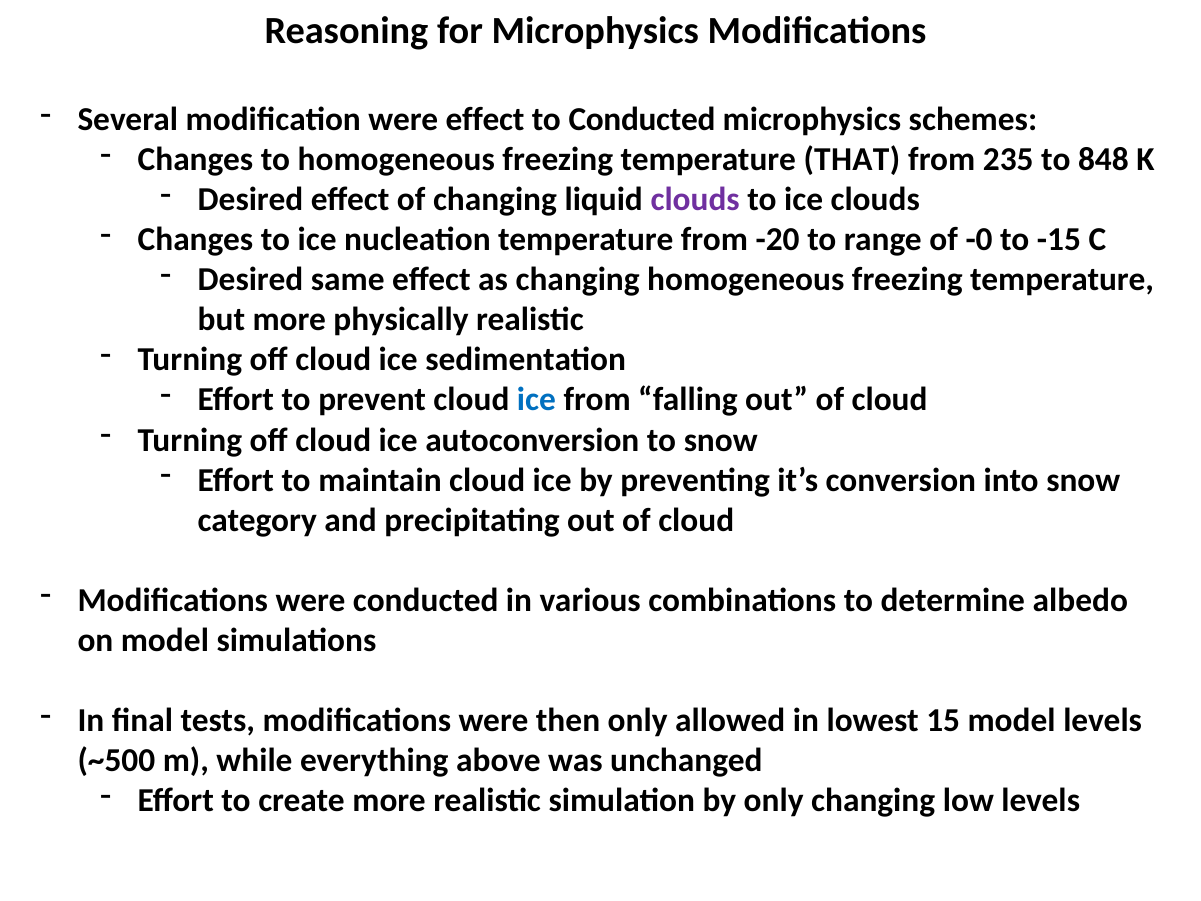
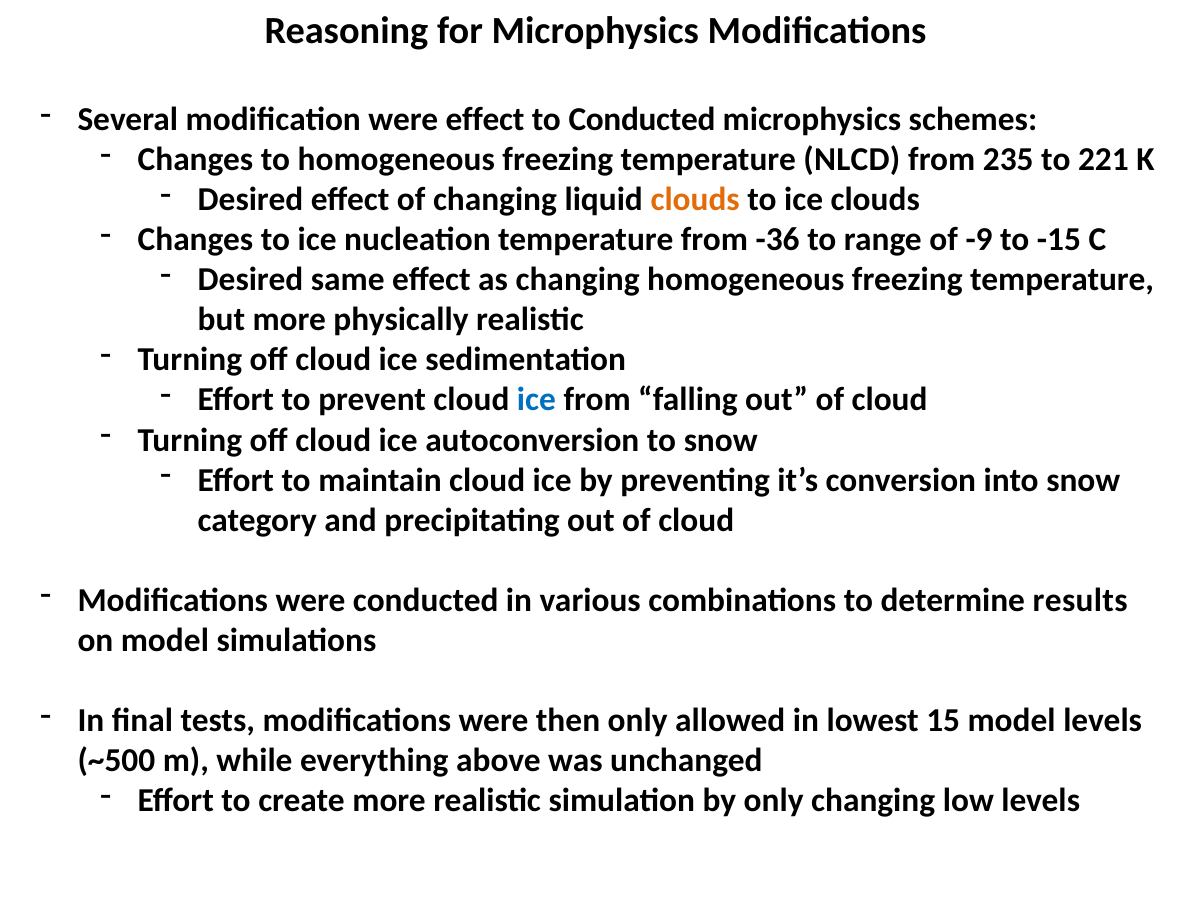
THAT: THAT -> NLCD
848: 848 -> 221
clouds at (695, 200) colour: purple -> orange
-20: -20 -> -36
-0: -0 -> -9
albedo: albedo -> results
